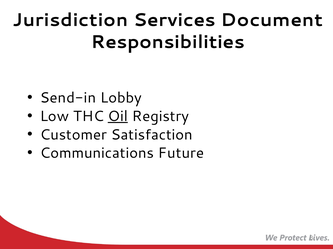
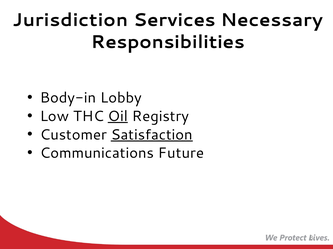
Document: Document -> Necessary
Send-in: Send-in -> Body-in
Satisfaction underline: none -> present
